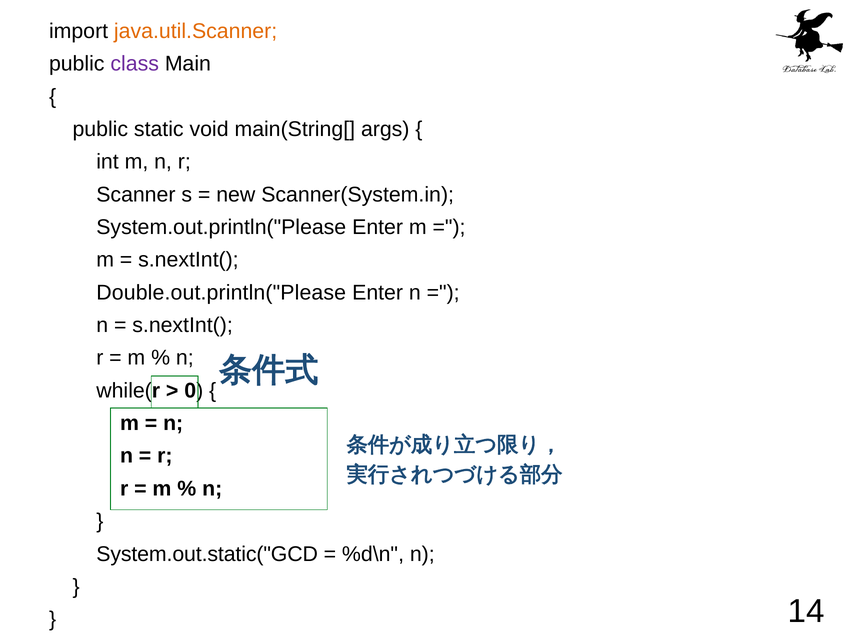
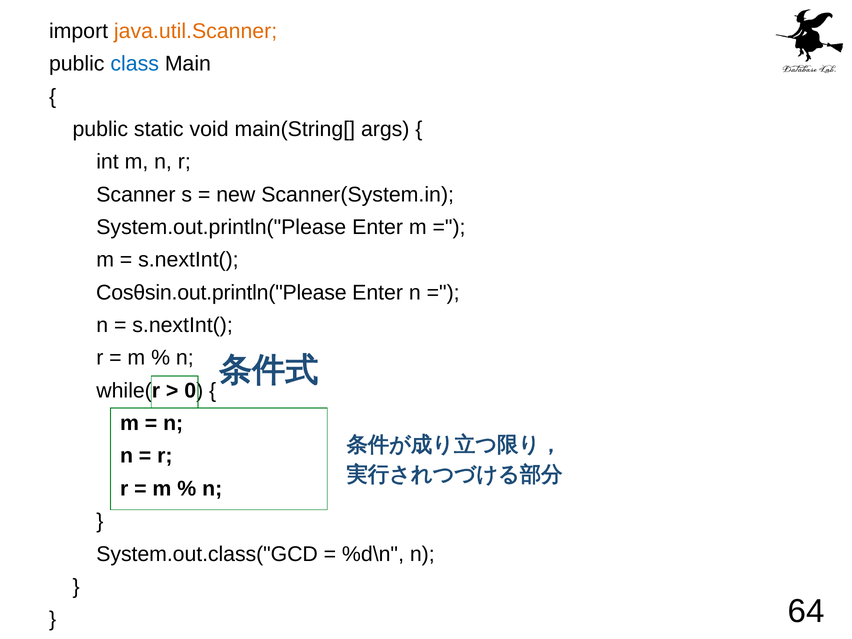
class colour: purple -> blue
Double.out.println("Please: Double.out.println("Please -> Cosθsin.out.println("Please
System.out.static("GCD: System.out.static("GCD -> System.out.class("GCD
14: 14 -> 64
